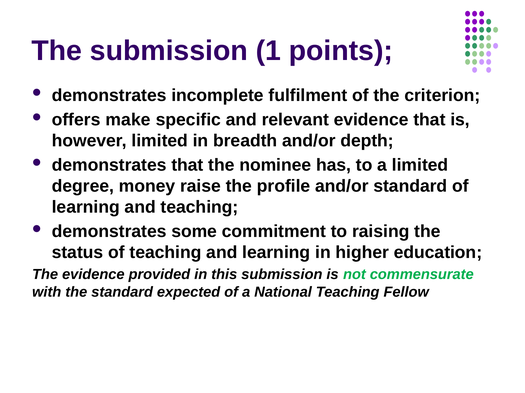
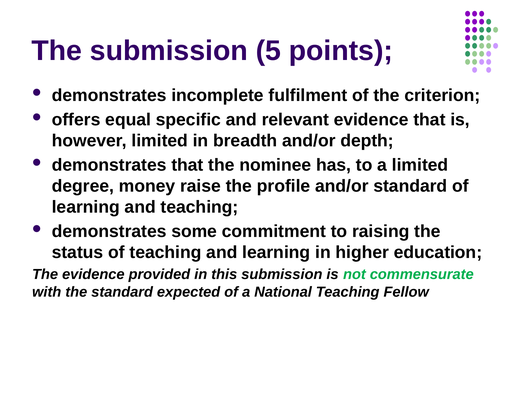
1: 1 -> 5
make: make -> equal
